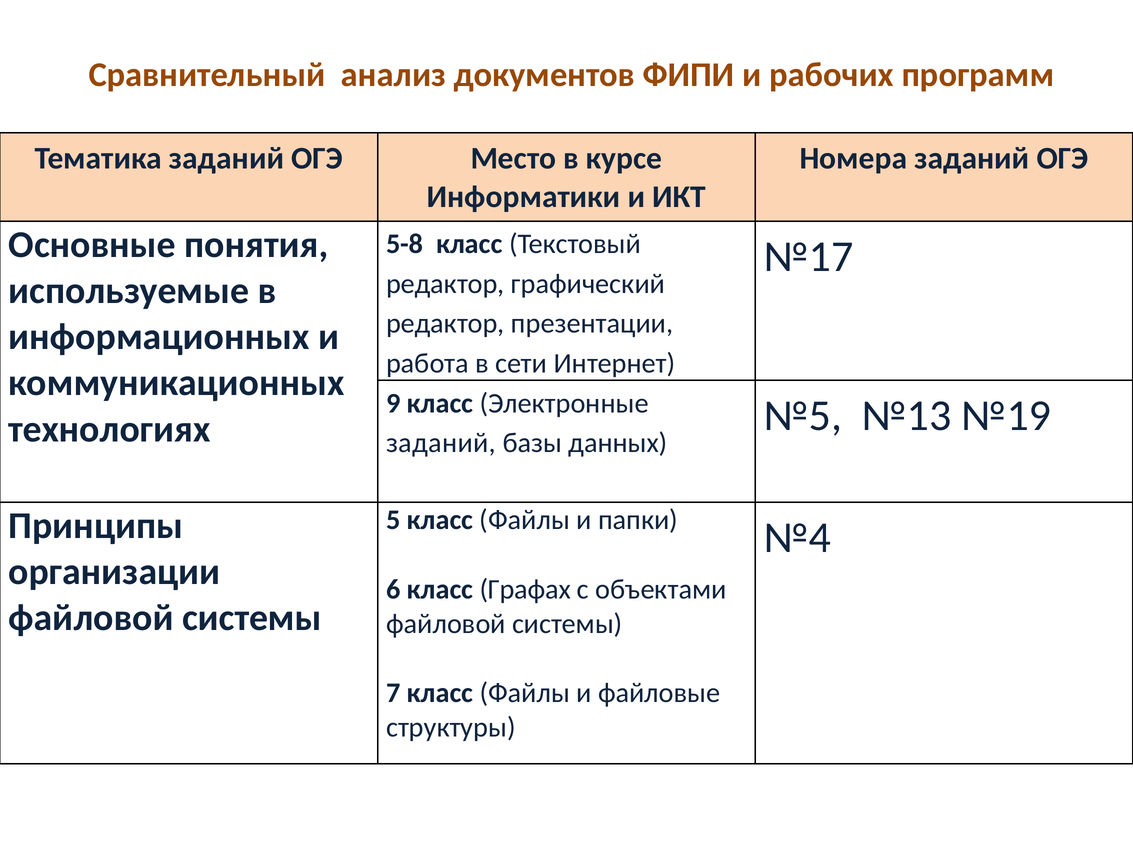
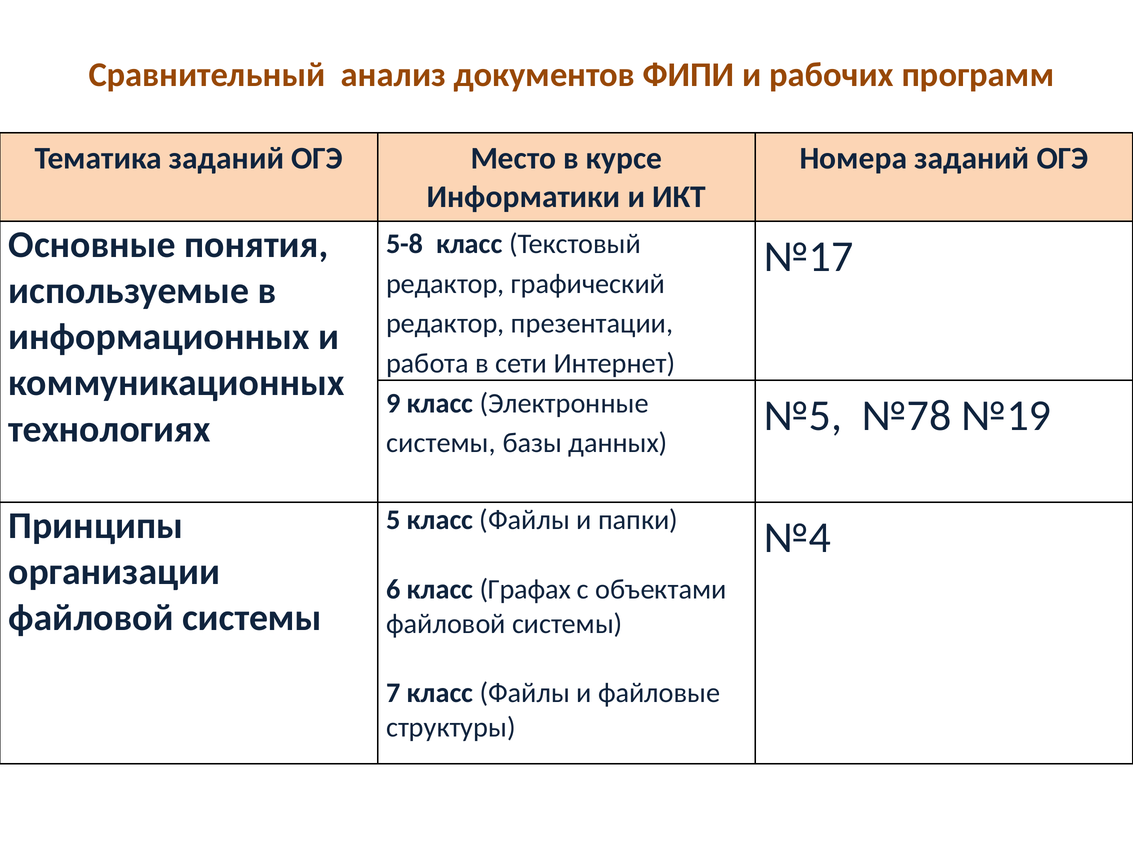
№13: №13 -> №78
заданий at (441, 443): заданий -> системы
